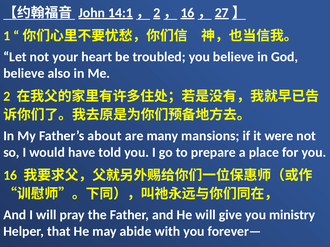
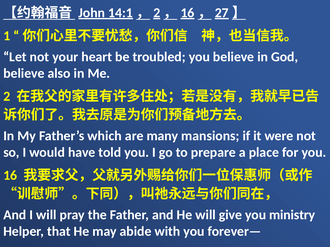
about: about -> which
